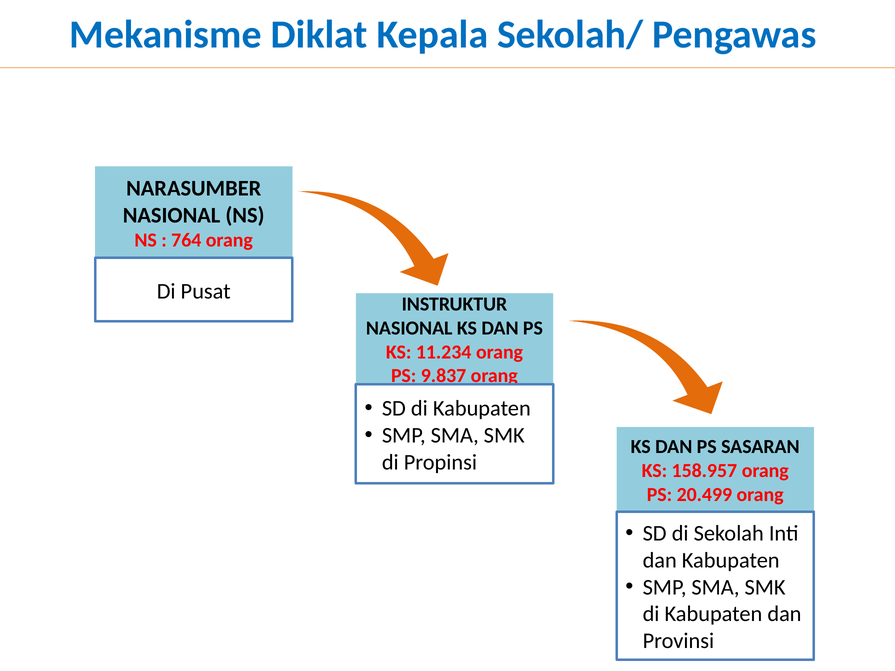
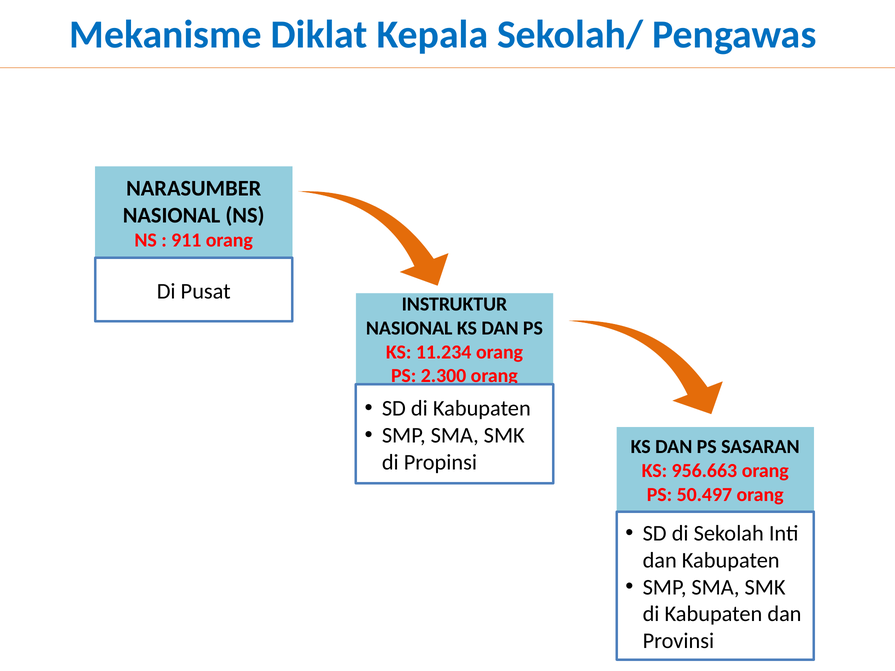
764: 764 -> 911
9.837: 9.837 -> 2.300
158.957: 158.957 -> 956.663
20.499: 20.499 -> 50.497
